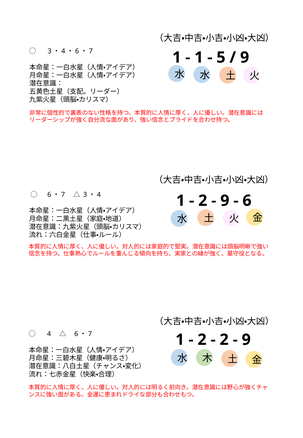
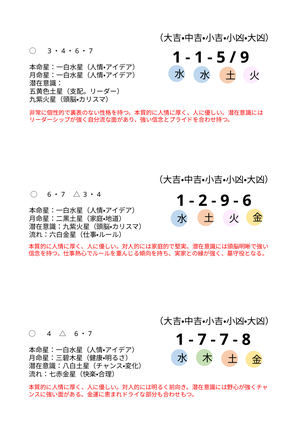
2 at (202, 339): 2 -> 7
2 at (224, 339): 2 -> 7
9 at (246, 339): 9 -> 8
